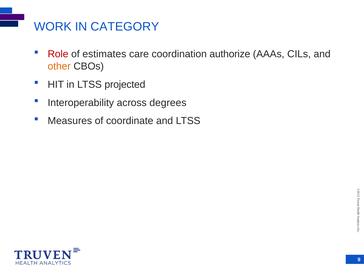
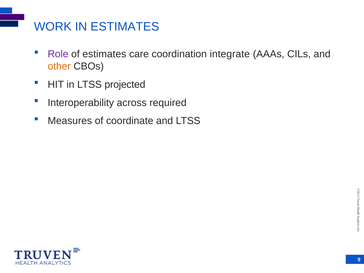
IN CATEGORY: CATEGORY -> ESTIMATES
Role colour: red -> purple
authorize: authorize -> integrate
degrees: degrees -> required
